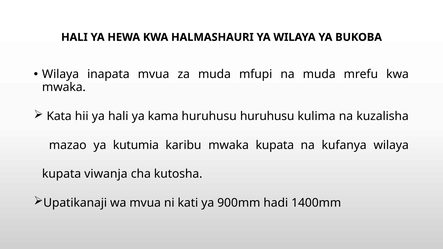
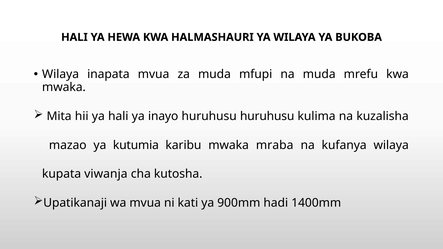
Kata: Kata -> Mita
kama: kama -> inayo
mwaka kupata: kupata -> mraba
